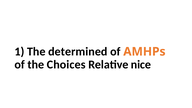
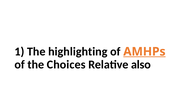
determined: determined -> highlighting
AMHPs underline: none -> present
nice: nice -> also
